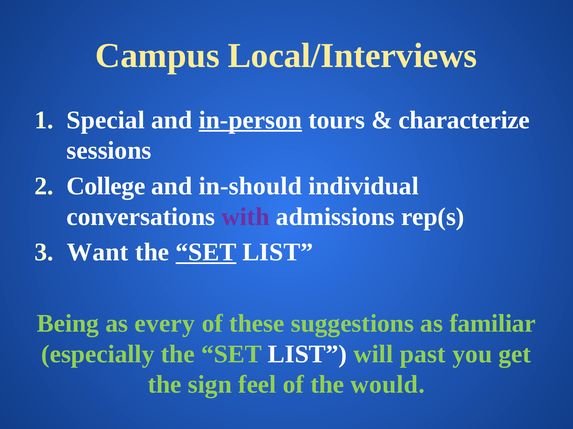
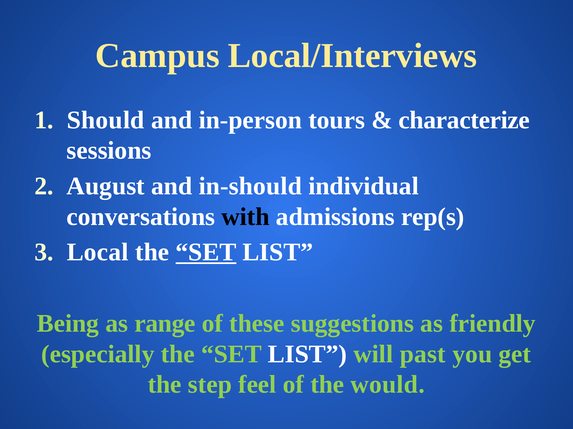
Special: Special -> Should
in-person underline: present -> none
College: College -> August
with colour: purple -> black
Want: Want -> Local
every: every -> range
familiar: familiar -> friendly
sign: sign -> step
